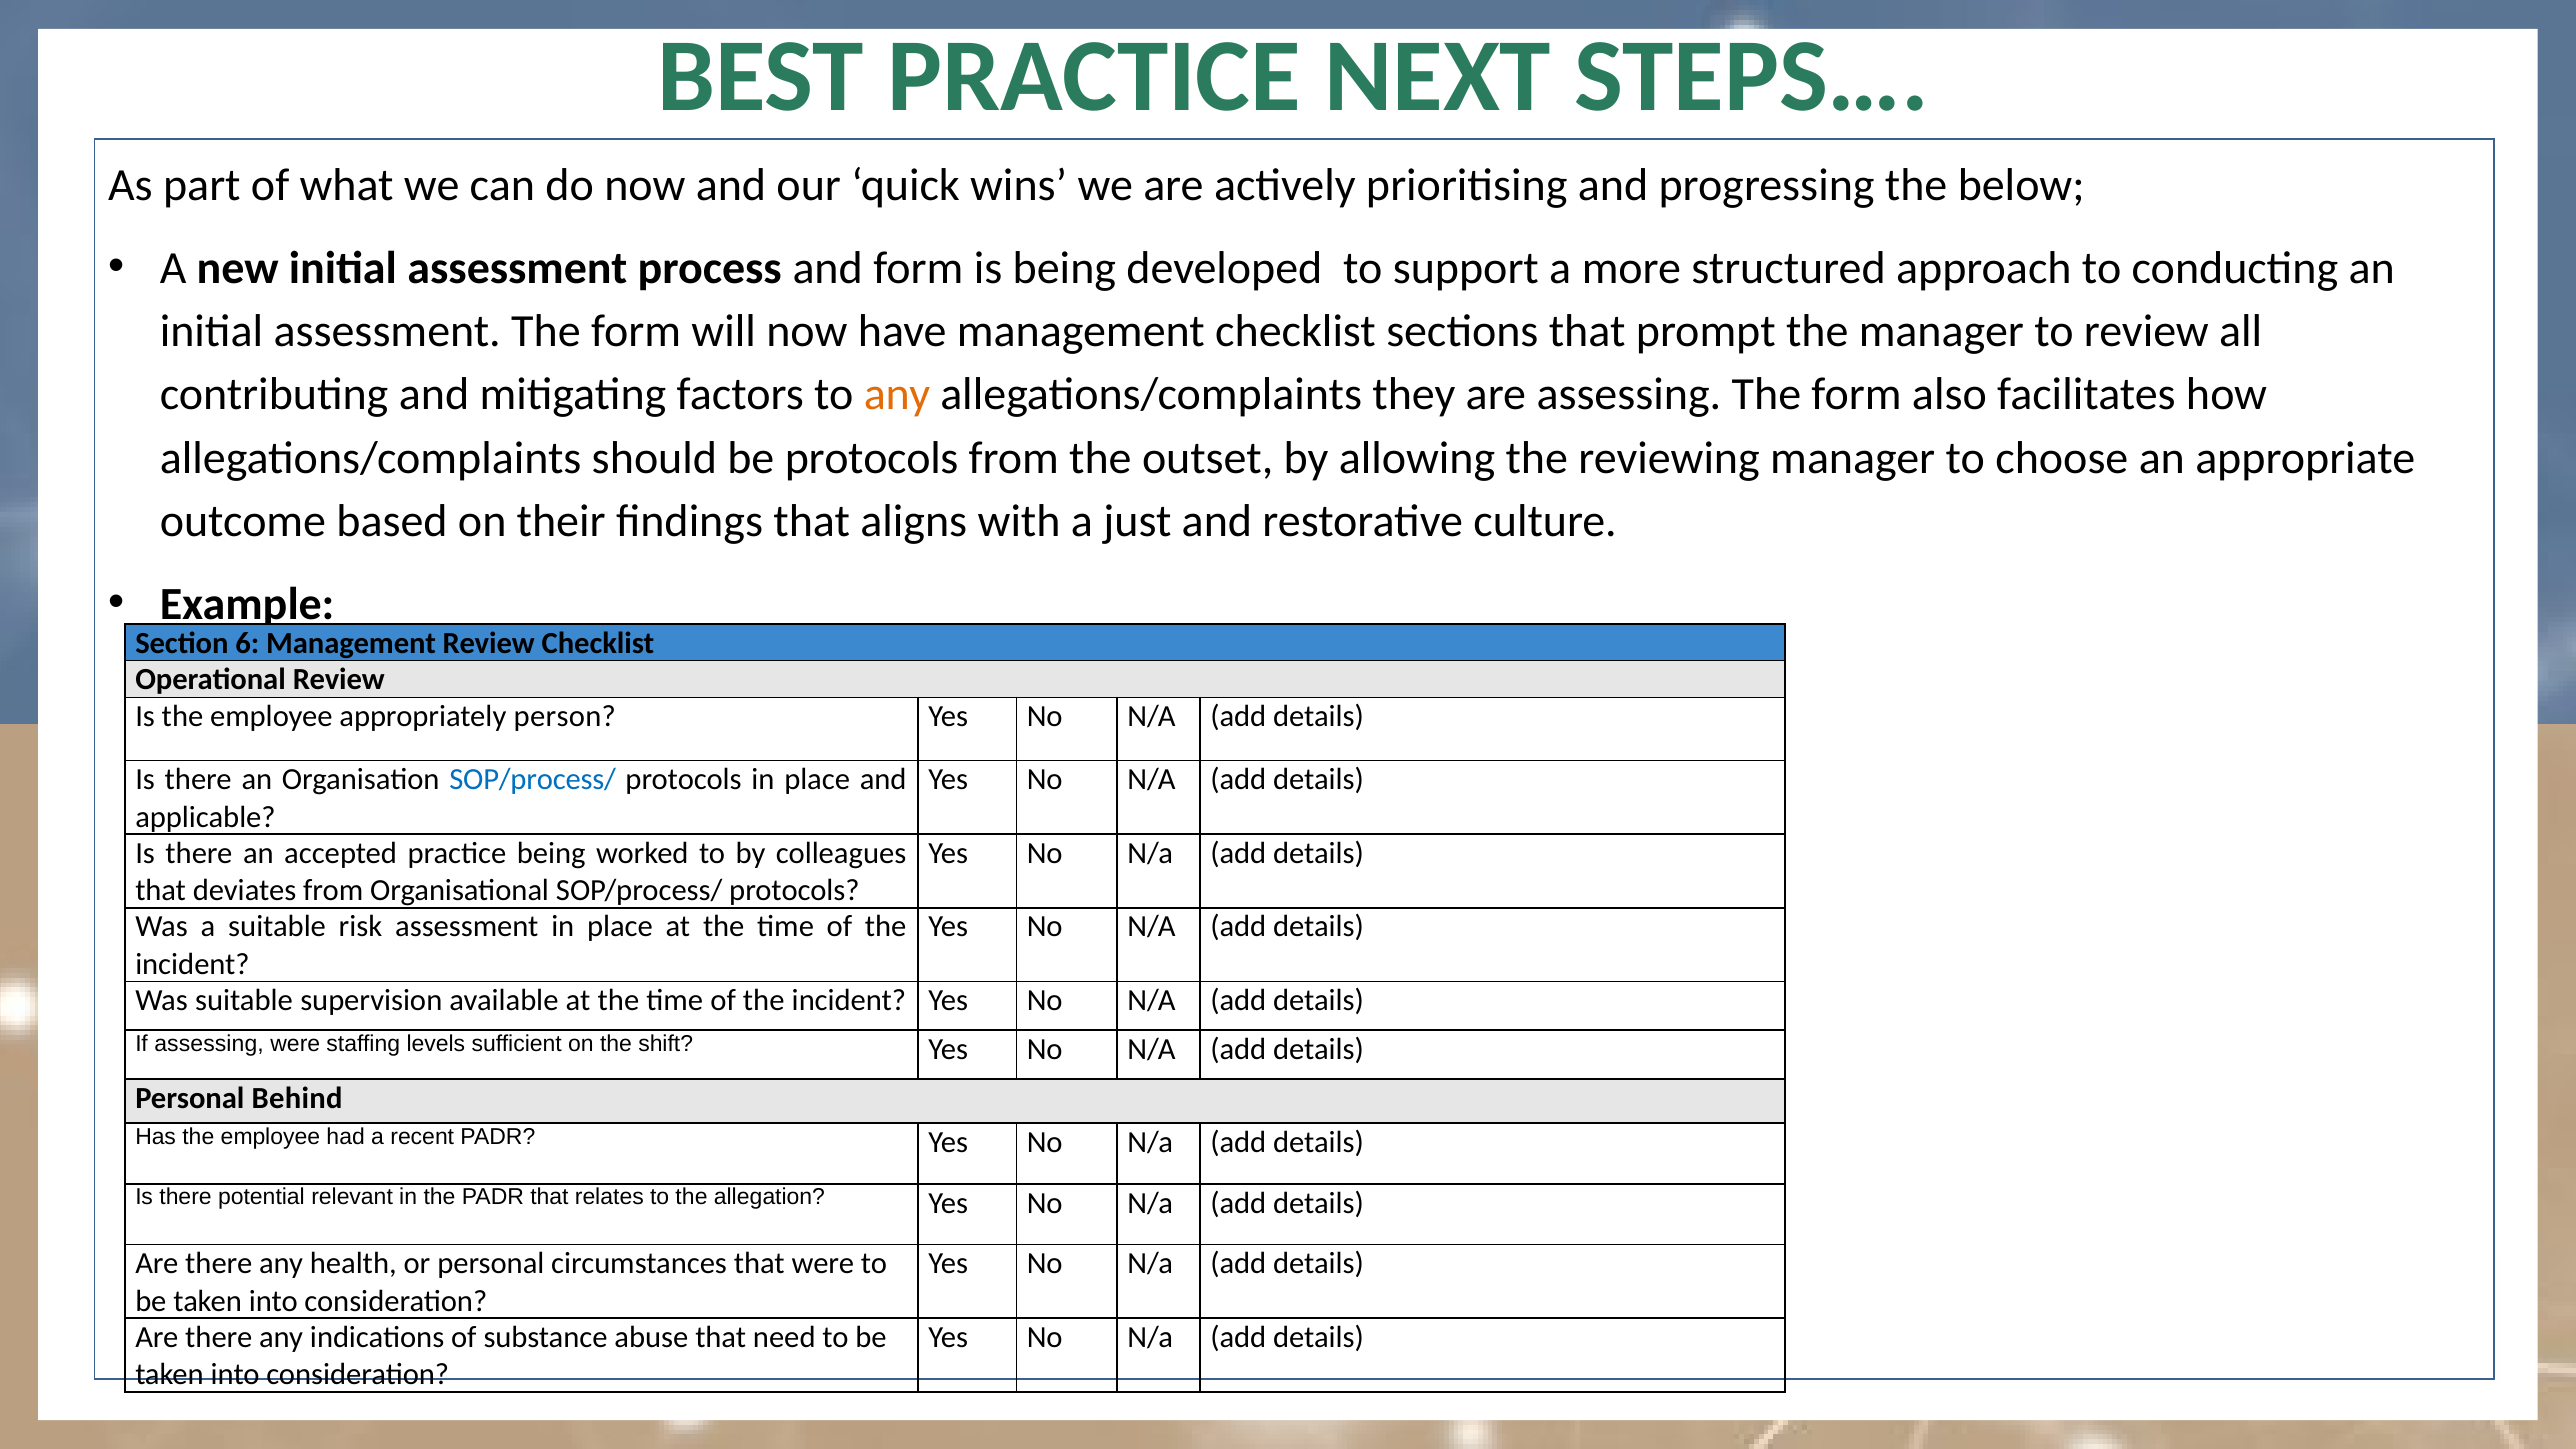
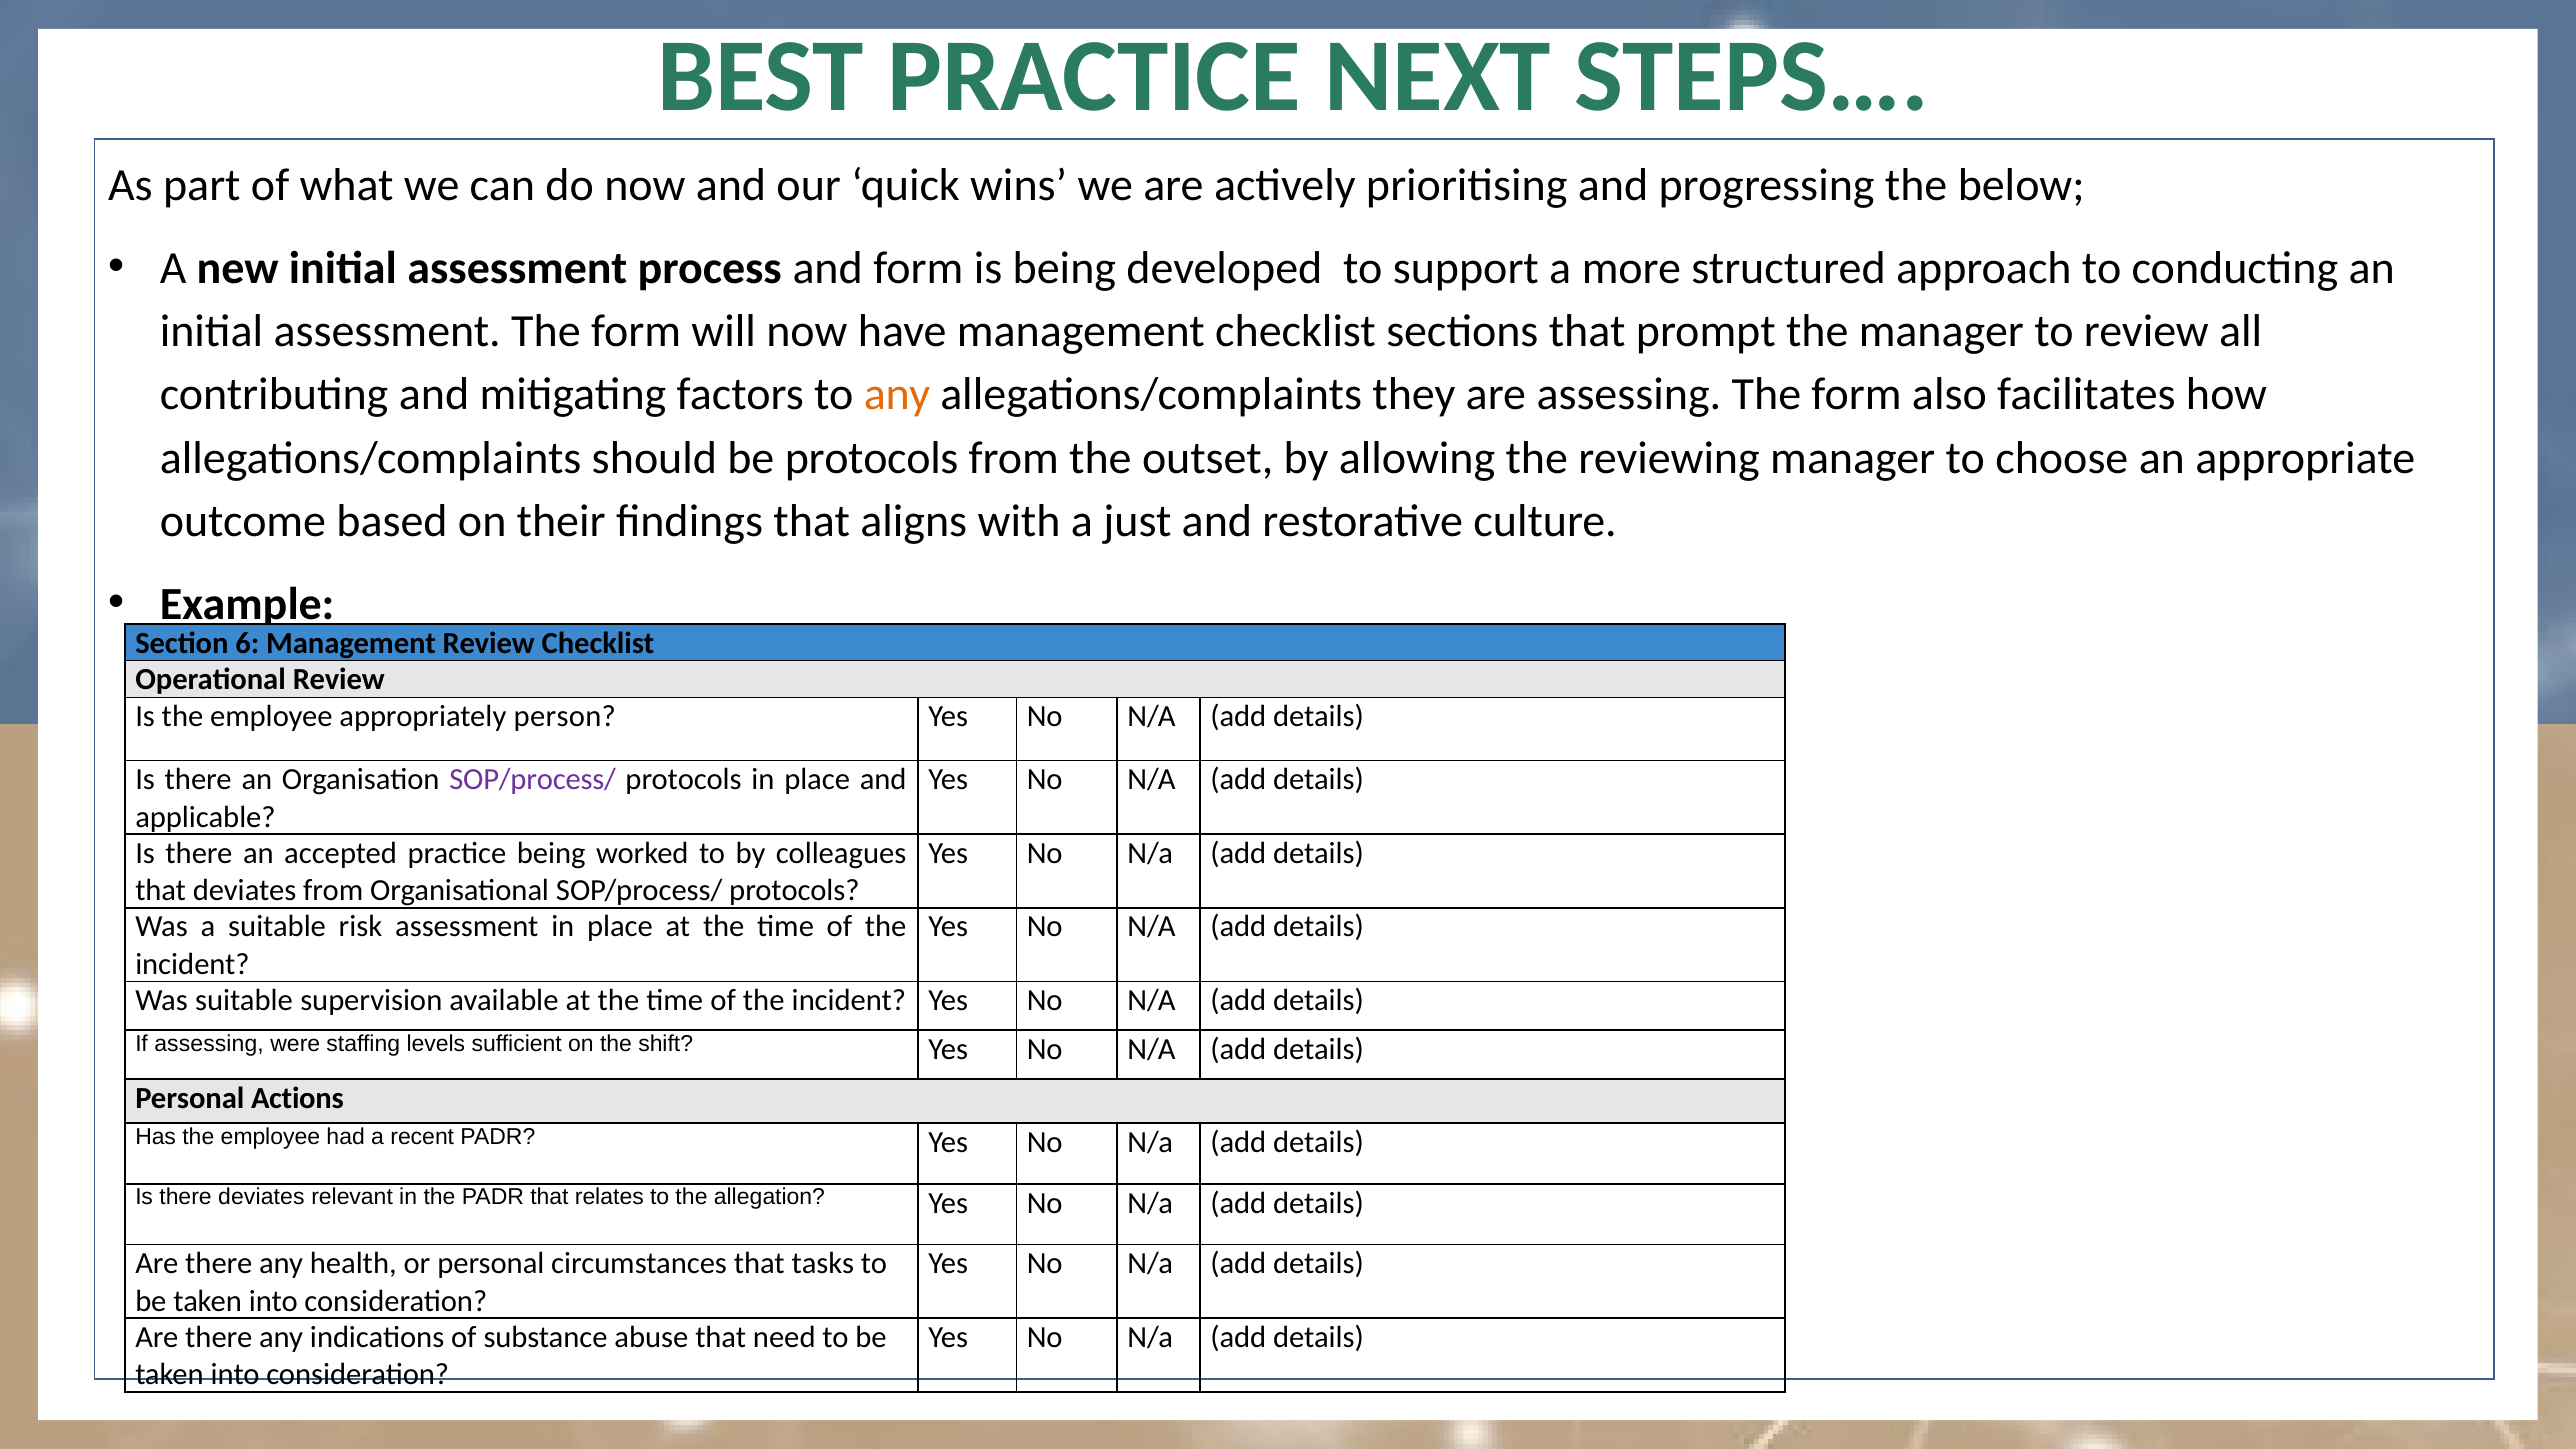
SOP/process/ at (533, 780) colour: blue -> purple
Behind: Behind -> Actions
there potential: potential -> deviates
that were: were -> tasks
